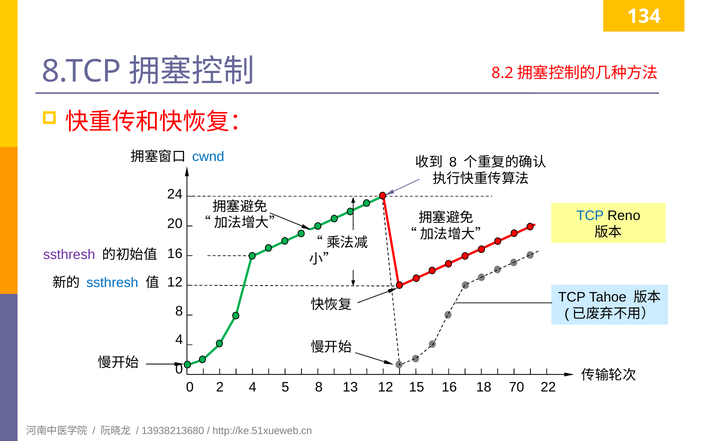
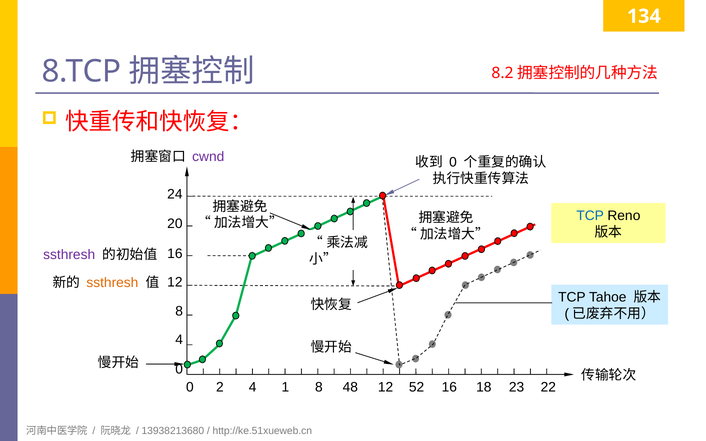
cwnd colour: blue -> purple
8 at (453, 162): 8 -> 0
ssthresh at (112, 283) colour: blue -> orange
5: 5 -> 1
13: 13 -> 48
15: 15 -> 52
70: 70 -> 23
